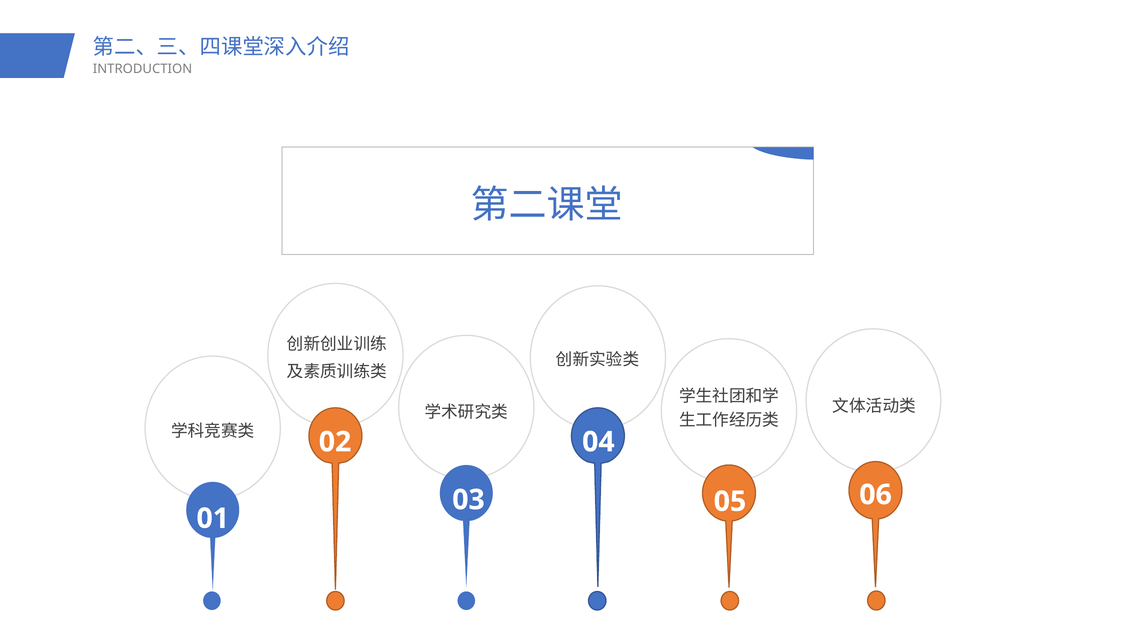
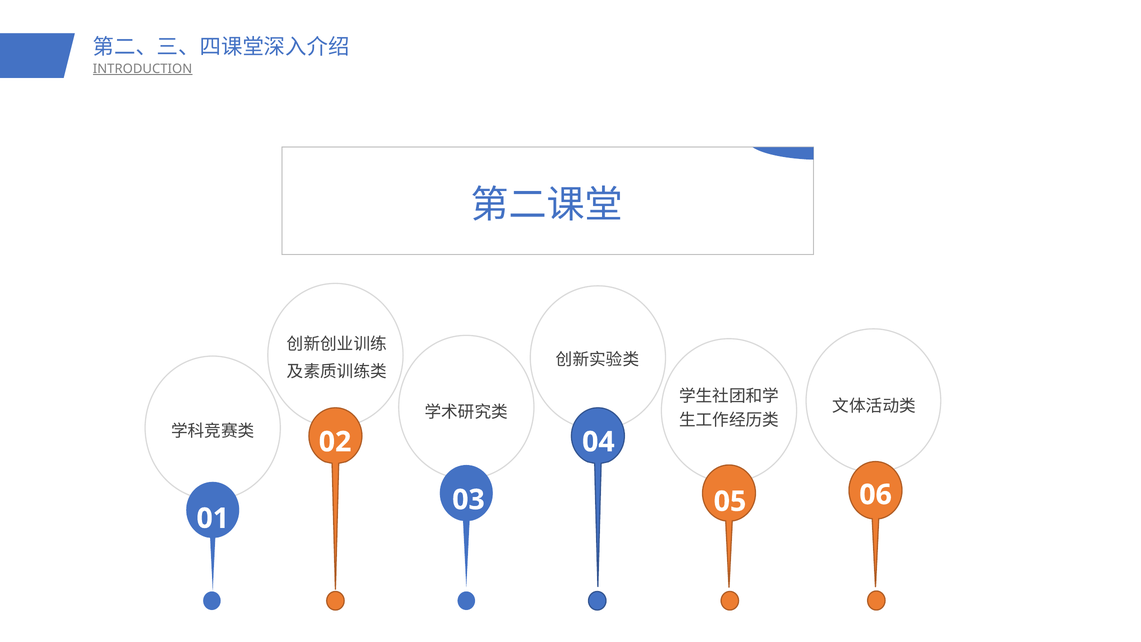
INTRODUCTION underline: none -> present
